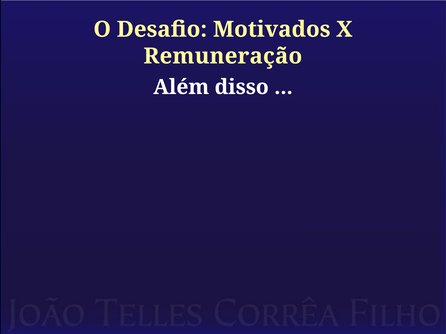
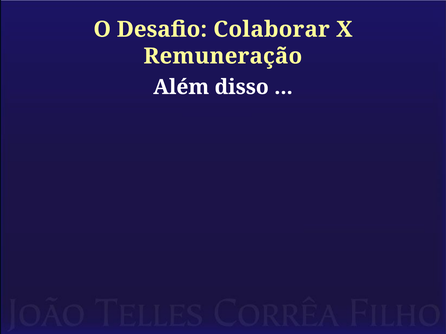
Motivados: Motivados -> Colaborar
